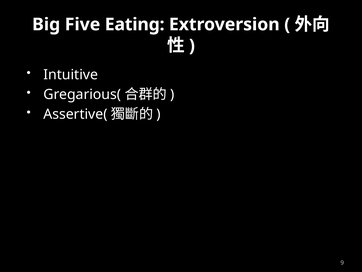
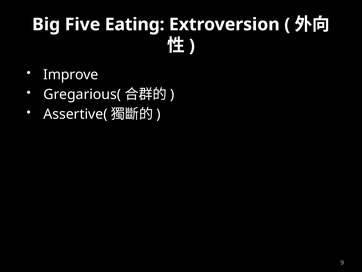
Intuitive: Intuitive -> Improve
